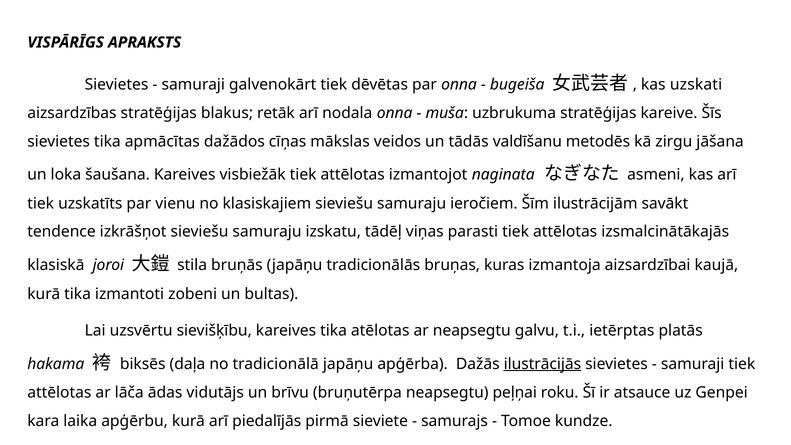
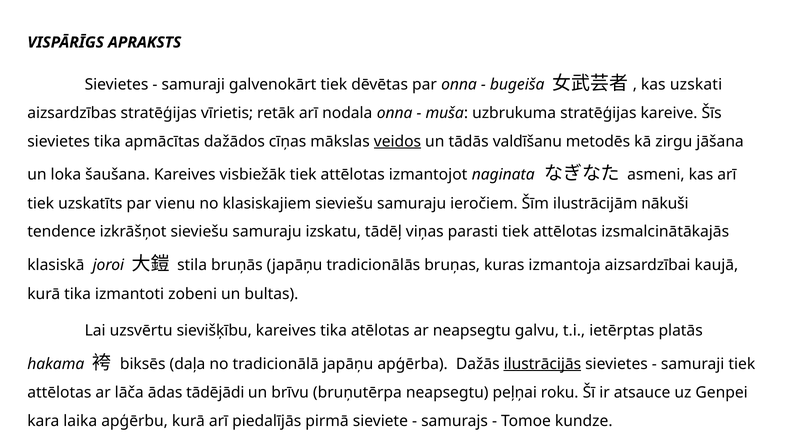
blakus: blakus -> vīrietis
veidos underline: none -> present
savākt: savākt -> nākuši
vidutājs: vidutājs -> tādējādi
